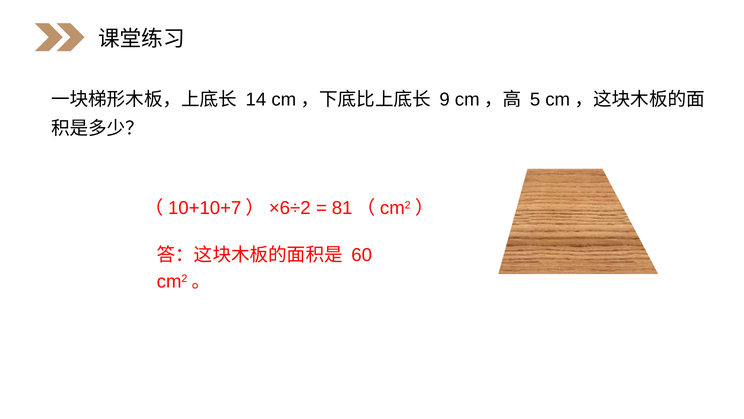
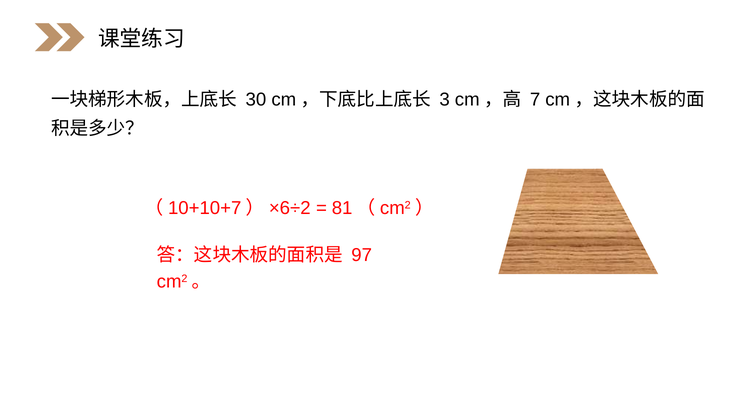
14: 14 -> 30
9: 9 -> 3
5: 5 -> 7
60: 60 -> 97
